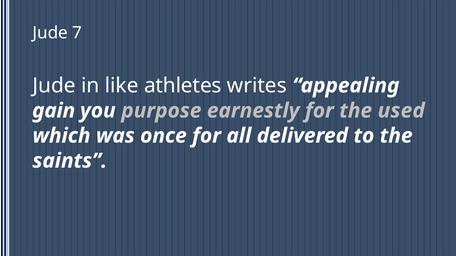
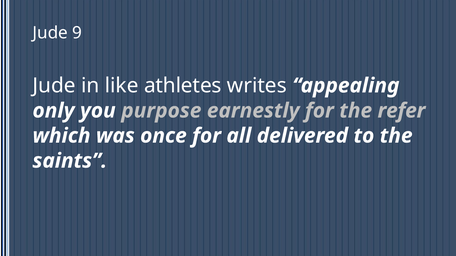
7: 7 -> 9
gain: gain -> only
used: used -> refer
